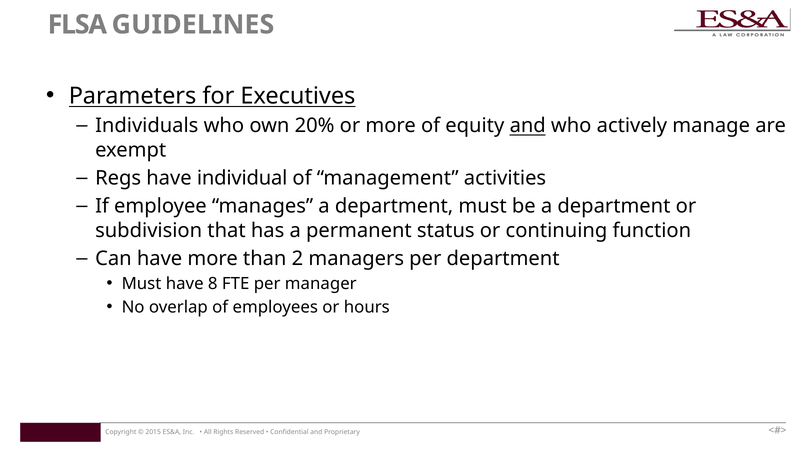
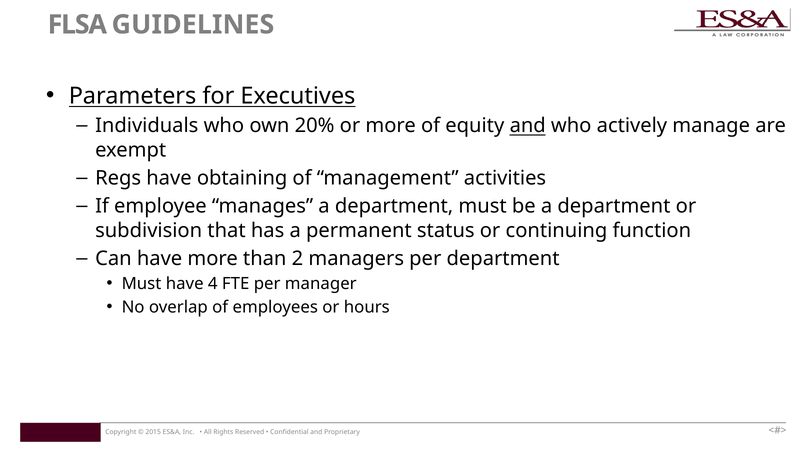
individual: individual -> obtaining
8: 8 -> 4
